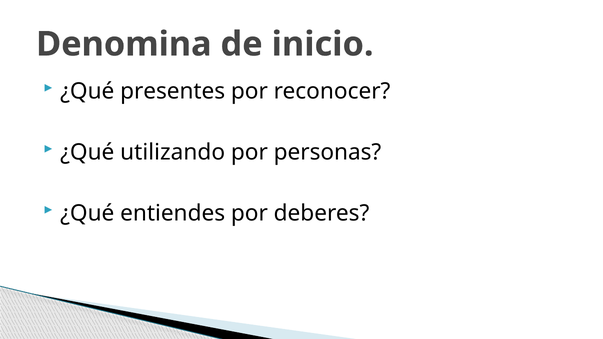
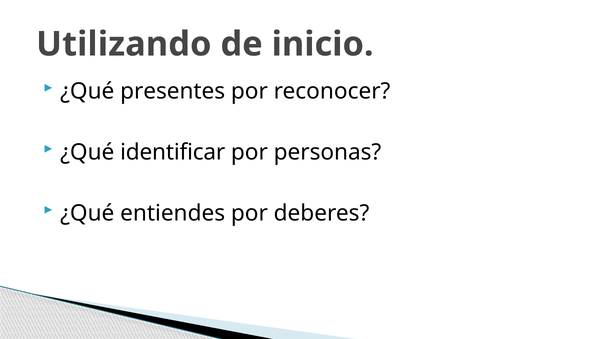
Denomina: Denomina -> Utilizando
utilizando: utilizando -> identificar
